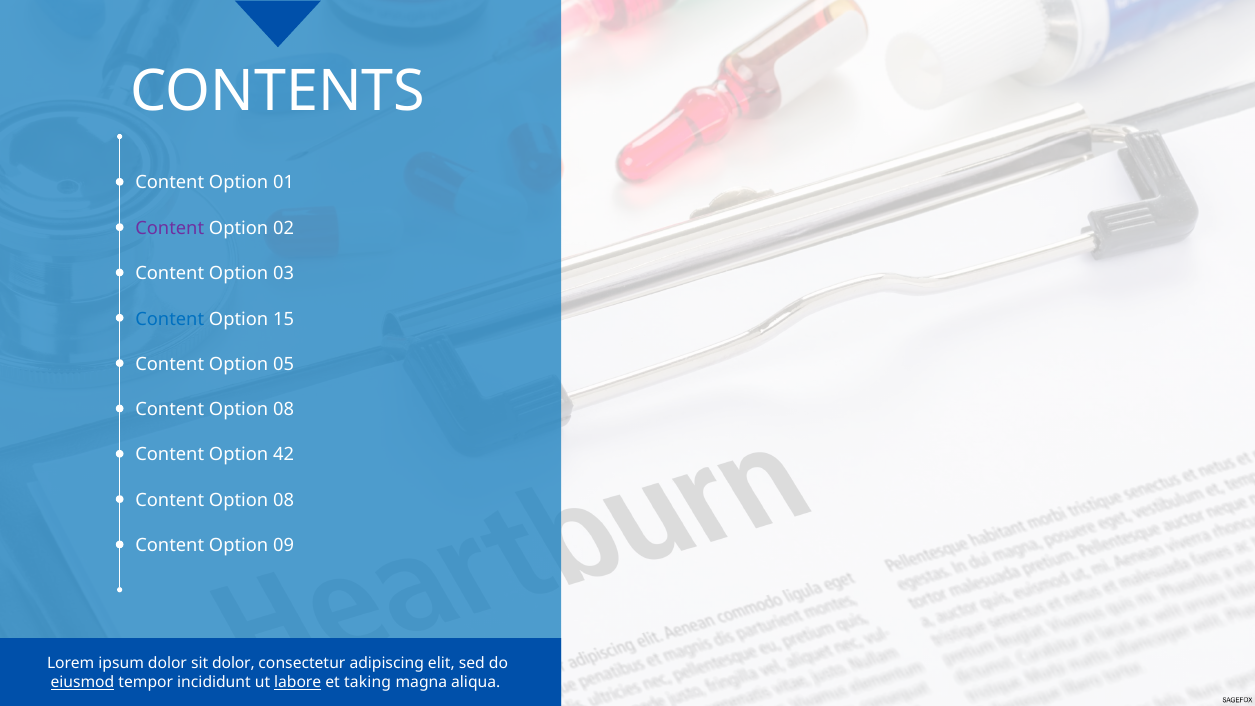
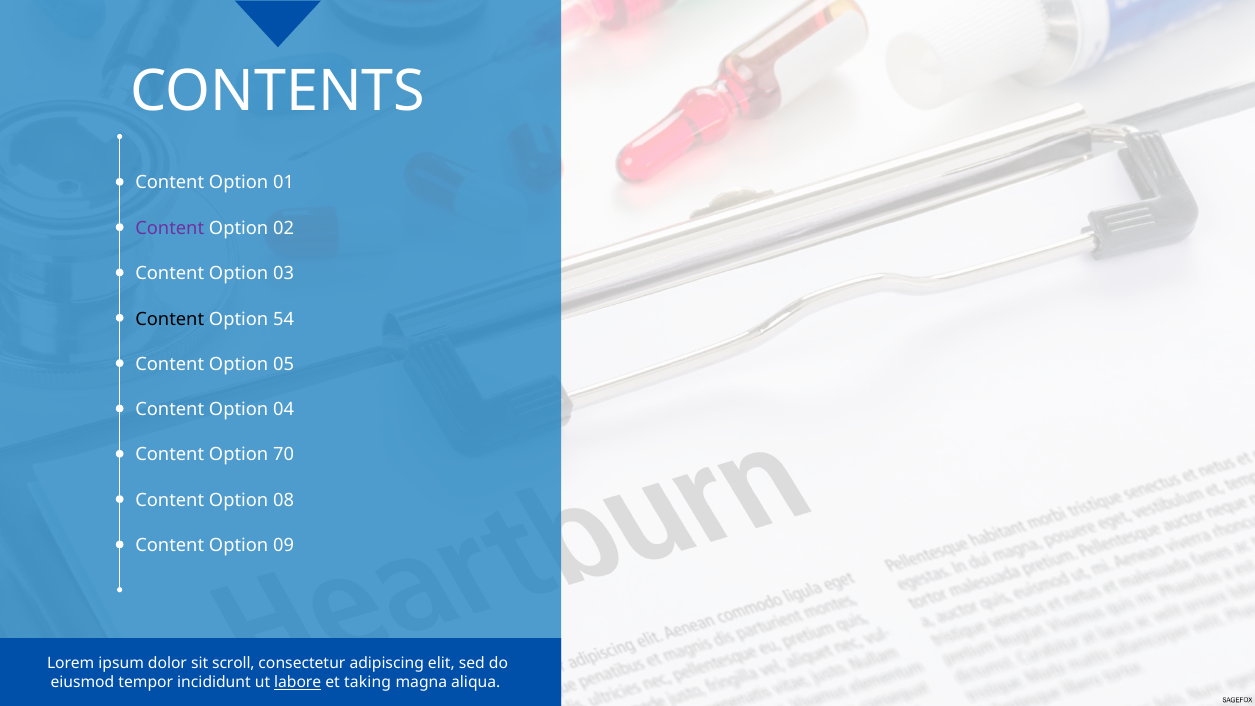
Content at (170, 319) colour: blue -> black
15: 15 -> 54
08 at (284, 410): 08 -> 04
42: 42 -> 70
sit dolor: dolor -> scroll
eiusmod underline: present -> none
